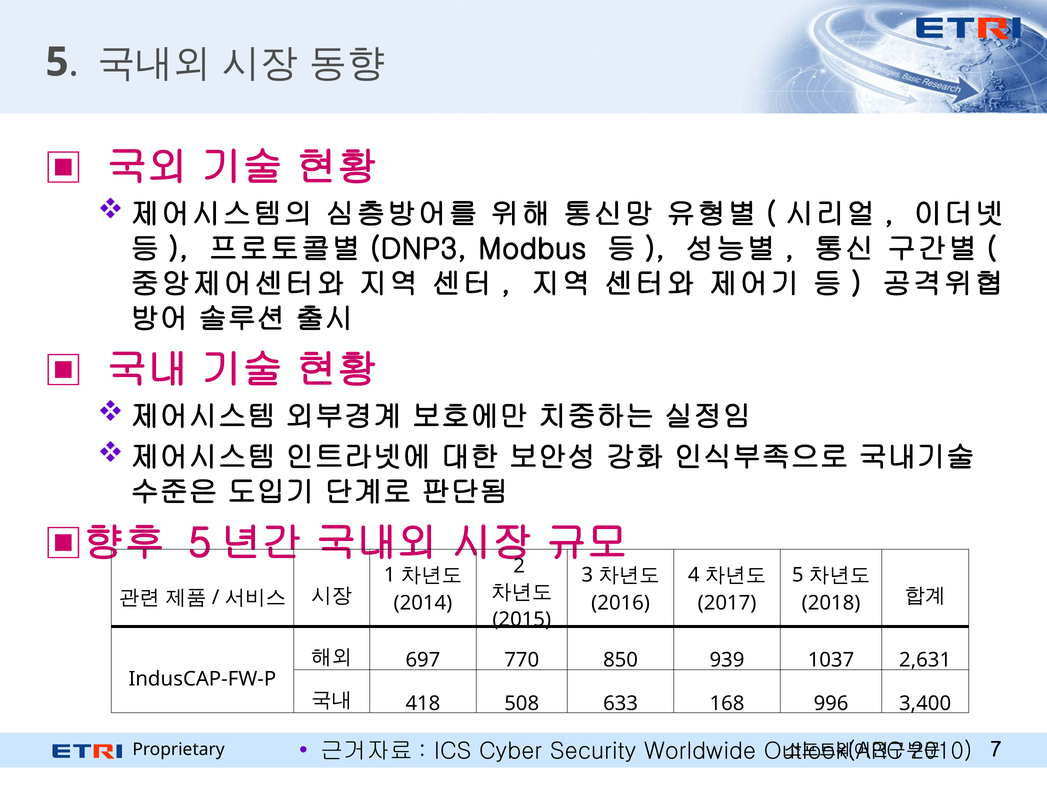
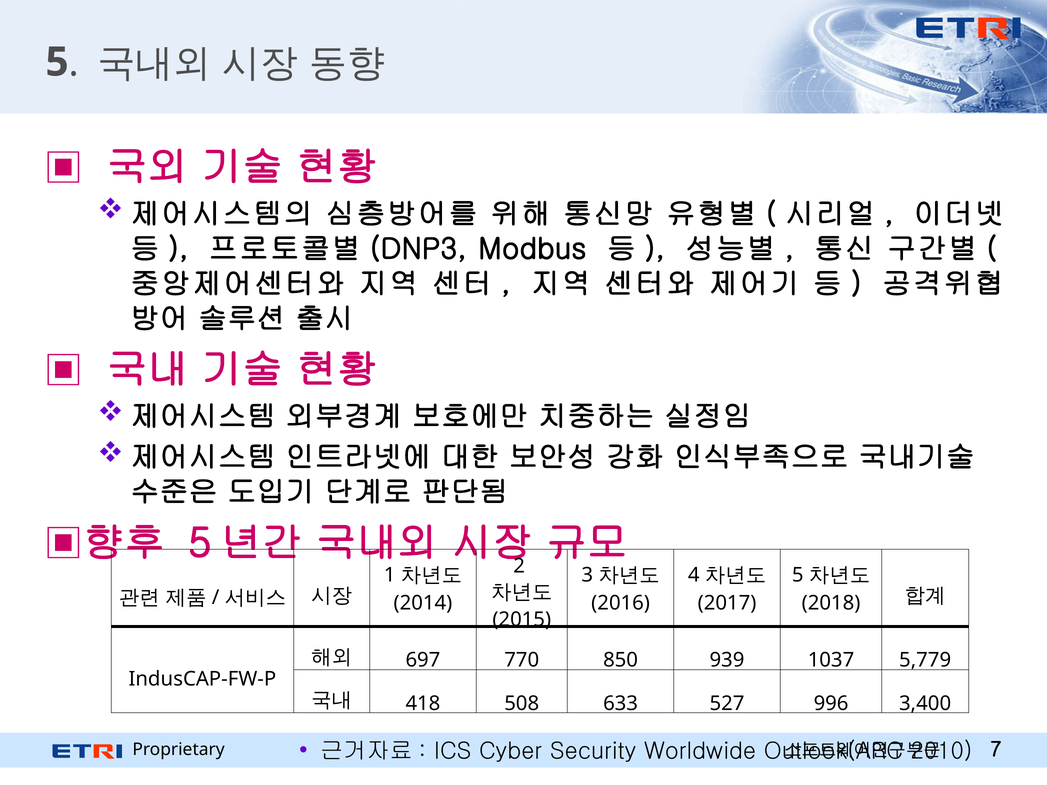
2,631: 2,631 -> 5,779
168: 168 -> 527
